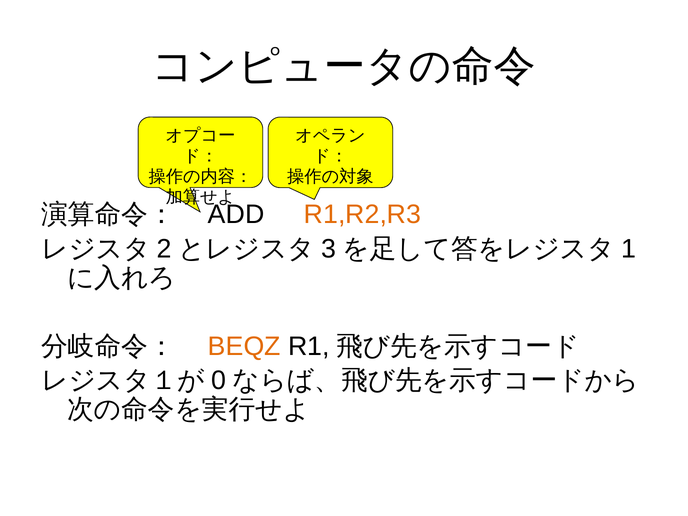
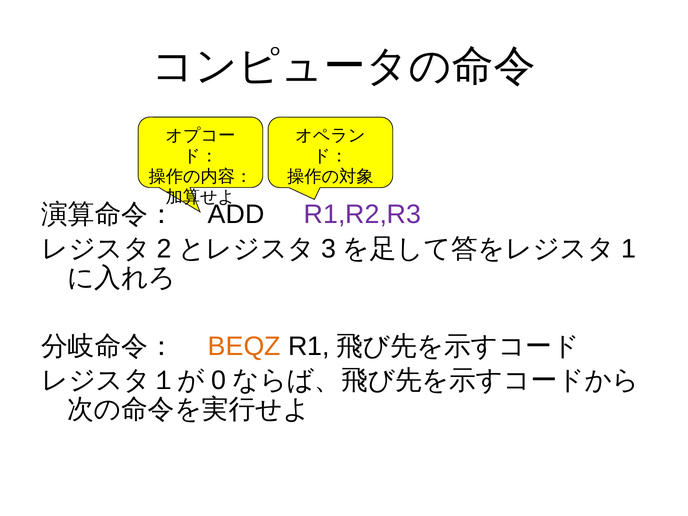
R1,R2,R3 colour: orange -> purple
